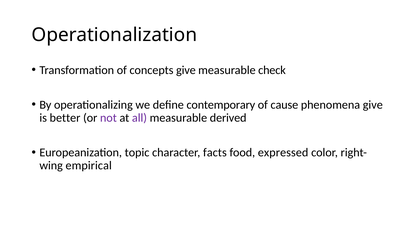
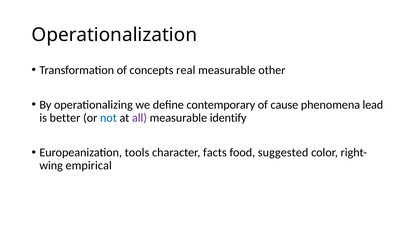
concepts give: give -> real
check: check -> other
phenomena give: give -> lead
not colour: purple -> blue
derived: derived -> identify
topic: topic -> tools
expressed: expressed -> suggested
